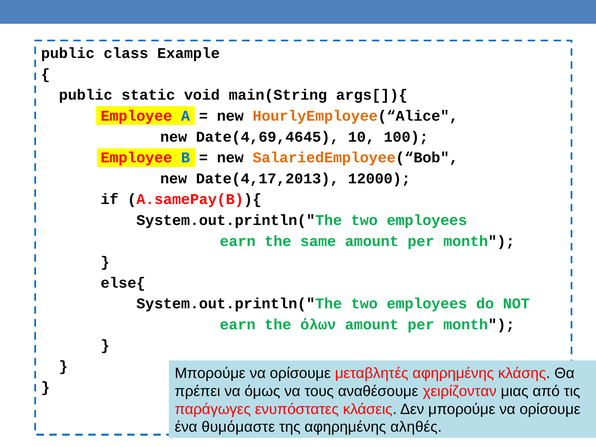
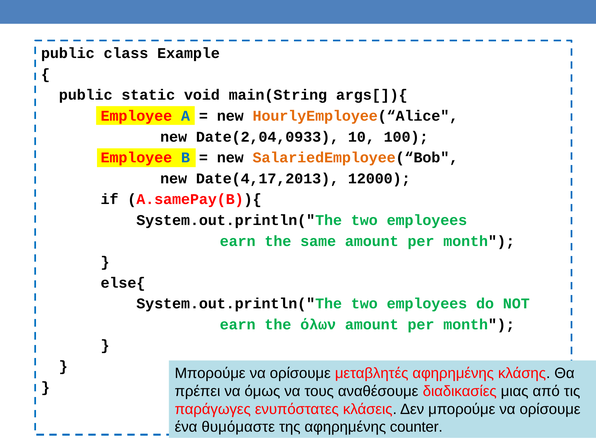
Date(4,69,4645: Date(4,69,4645 -> Date(2,04,0933
χειρίζονταν: χειρίζονταν -> διαδικασίες
αληθές: αληθές -> counter
